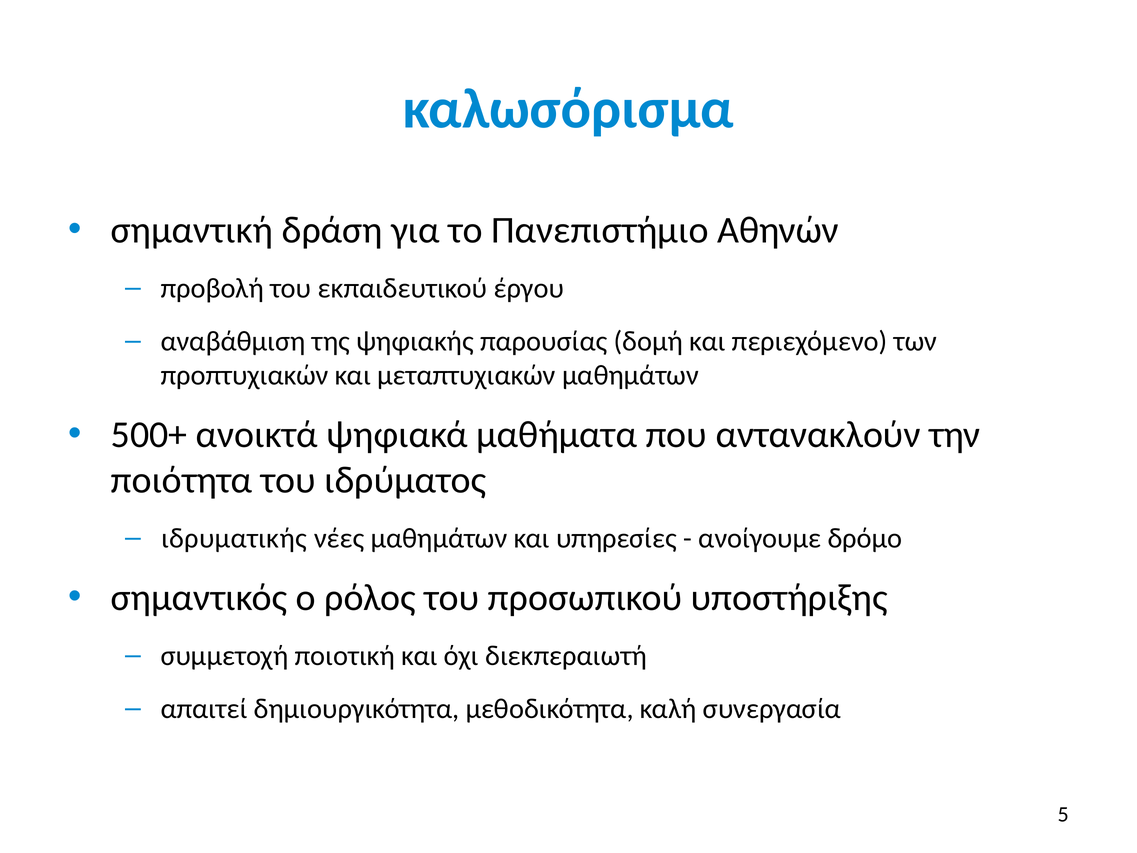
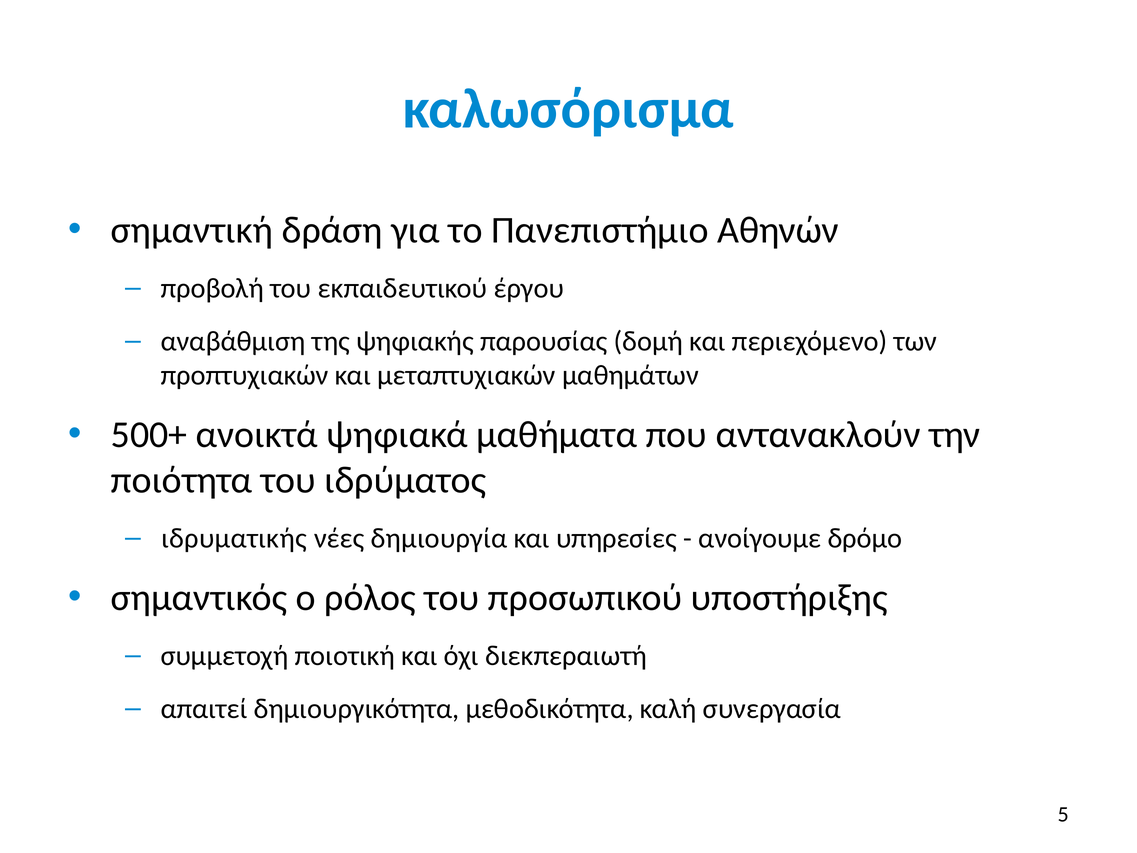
νέες μαθημάτων: μαθημάτων -> δημιουργία
